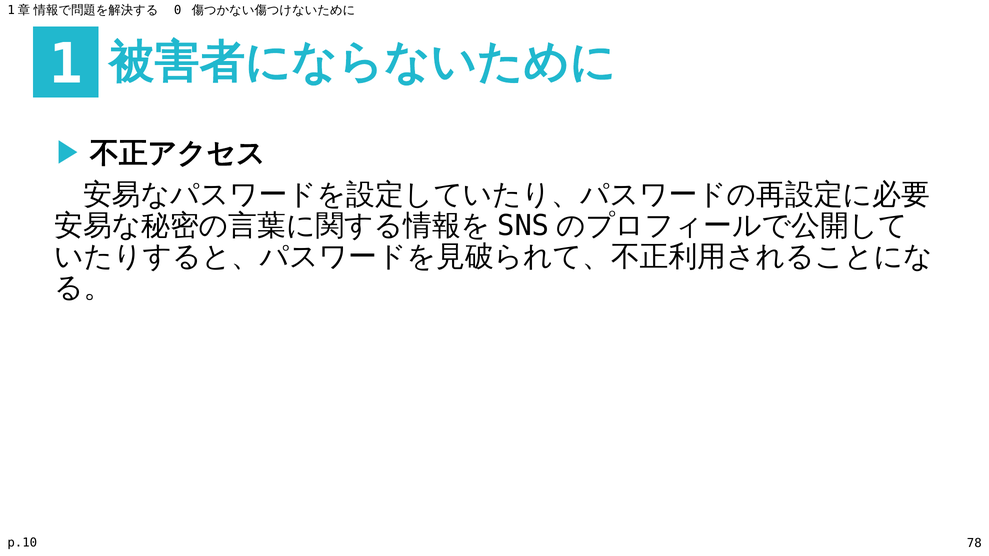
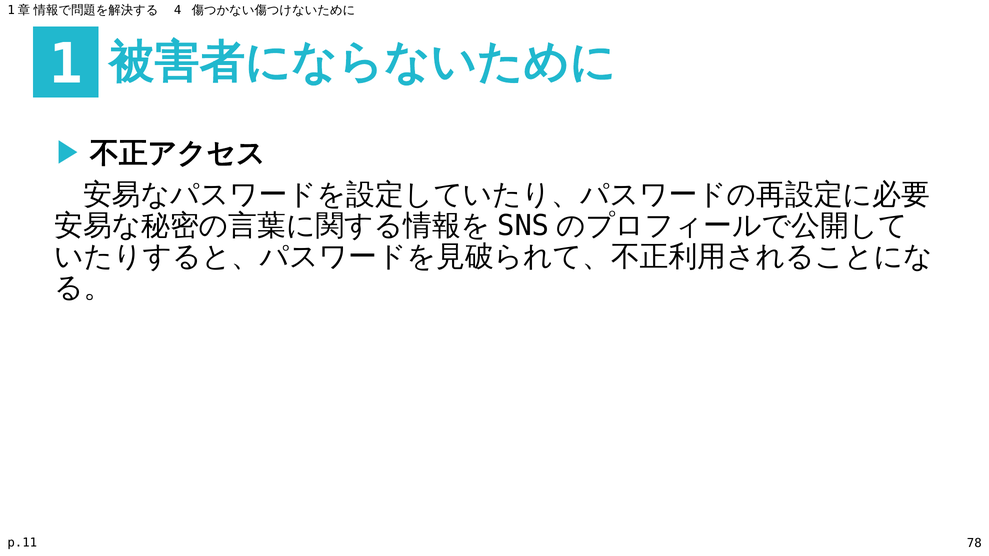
0: 0 -> 4
p.10: p.10 -> p.11
